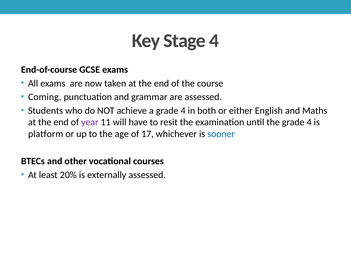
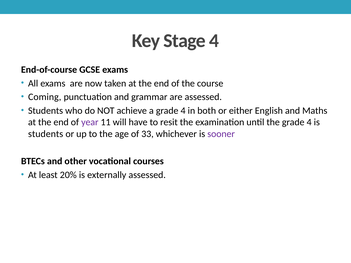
platform at (46, 134): platform -> students
17: 17 -> 33
sooner colour: blue -> purple
